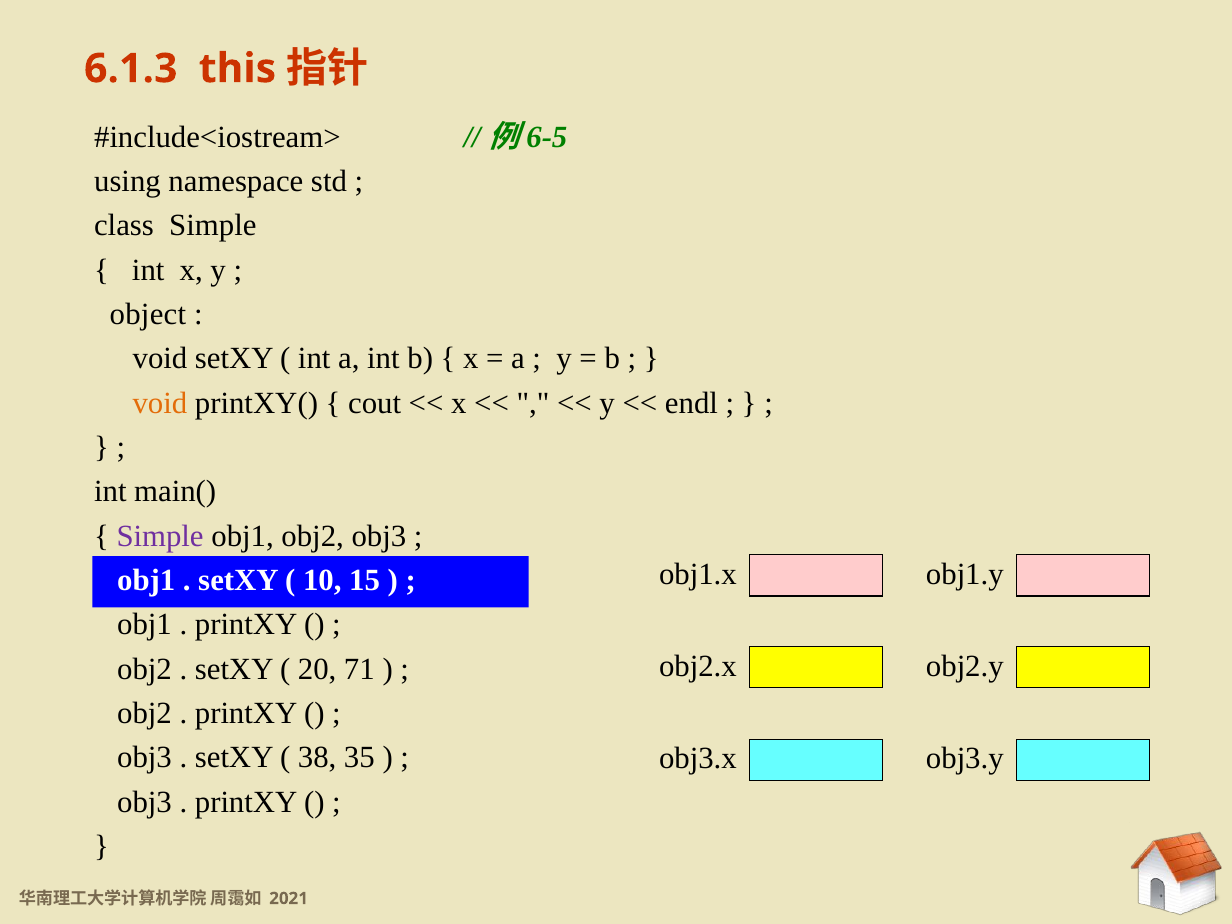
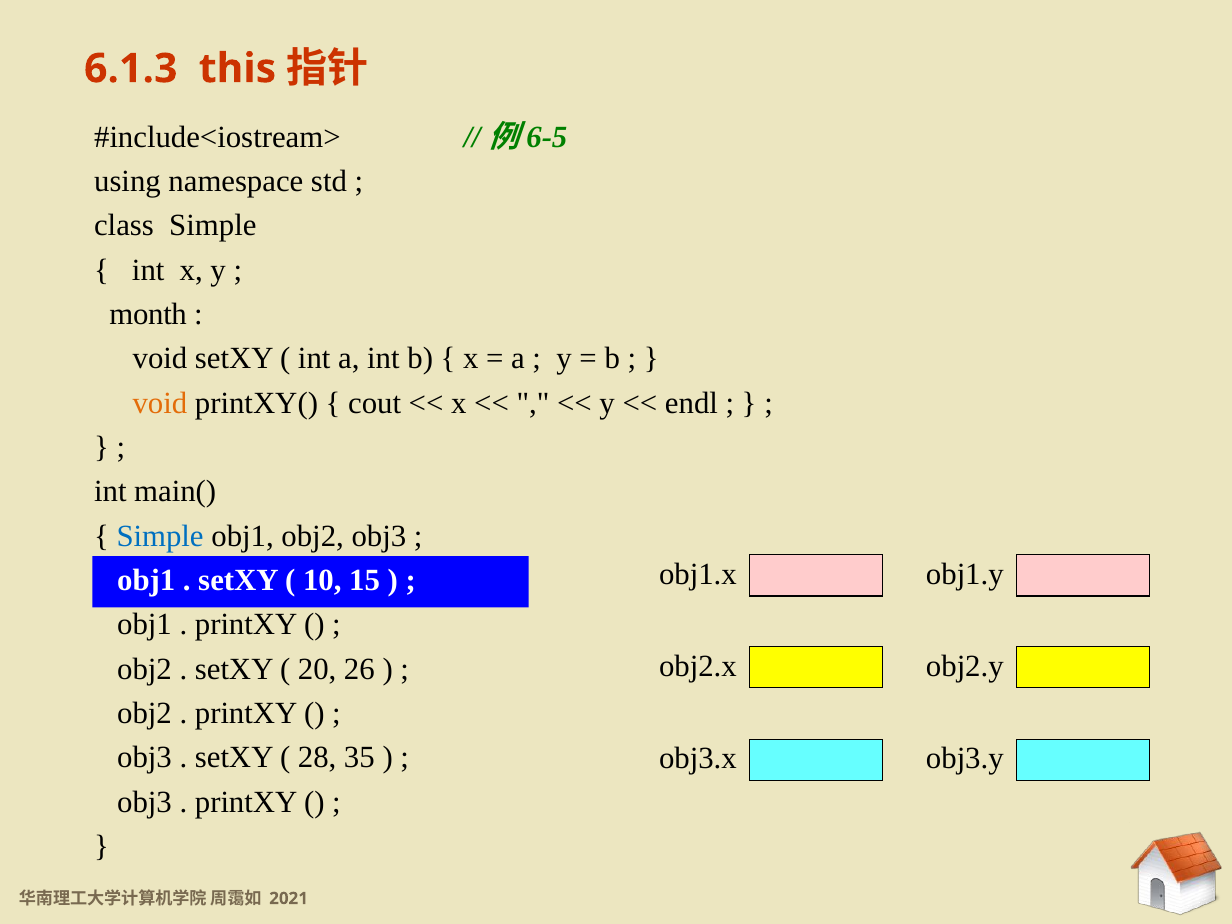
object: object -> month
Simple at (160, 536) colour: purple -> blue
71: 71 -> 26
38: 38 -> 28
